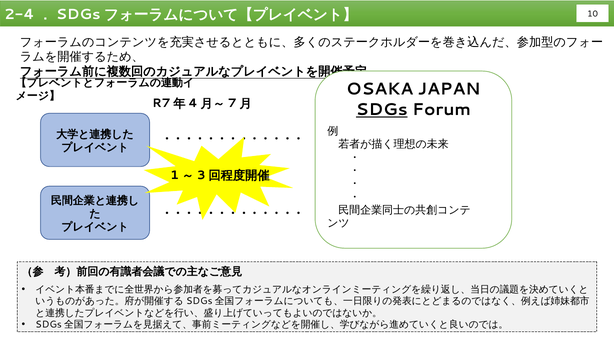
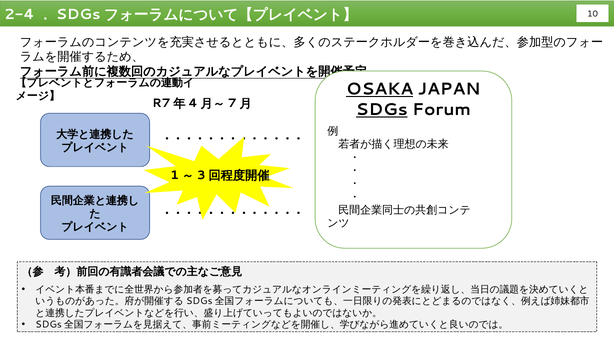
OSAKA underline: none -> present
